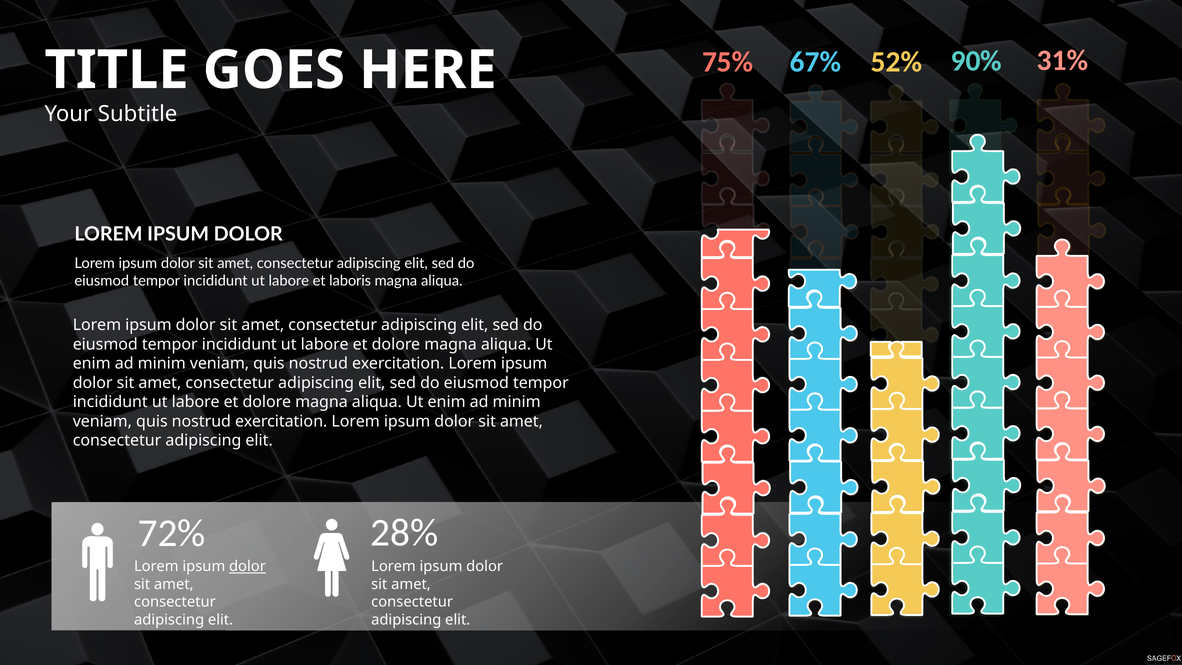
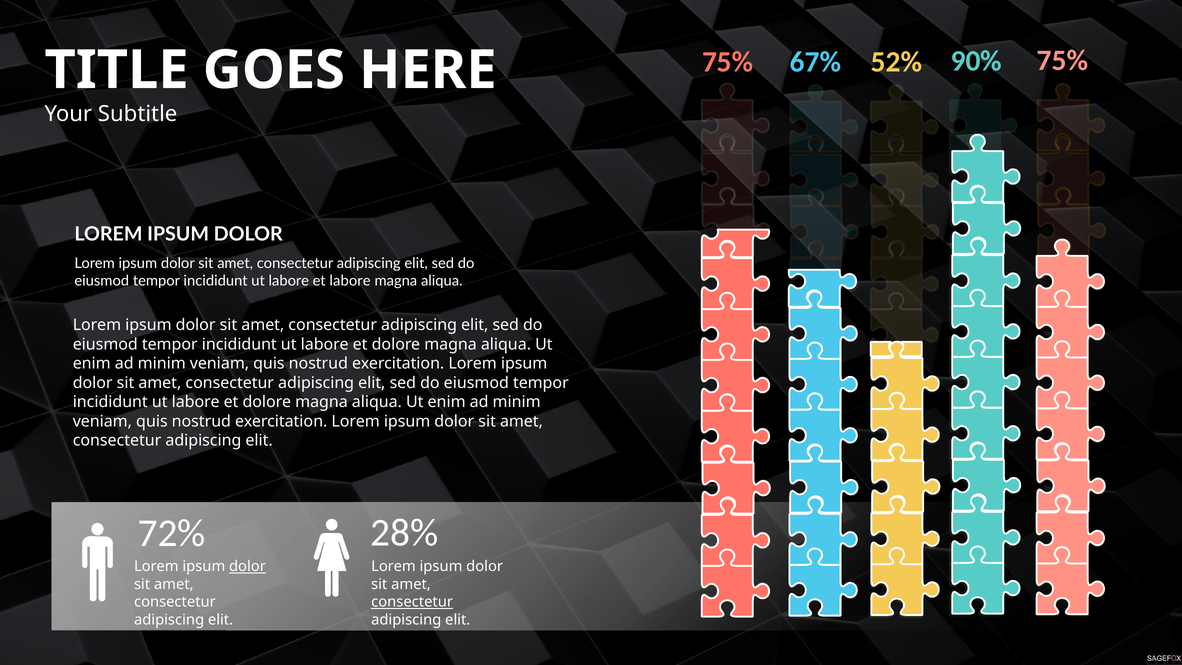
31% at (1063, 60): 31% -> 75%
et laboris: laboris -> labore
consectetur at (412, 602) underline: none -> present
